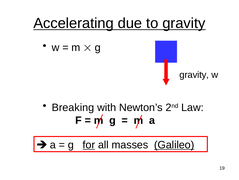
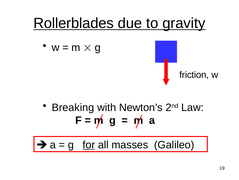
Accelerating: Accelerating -> Rollerblades
gravity at (194, 75): gravity -> friction
Galileo underline: present -> none
